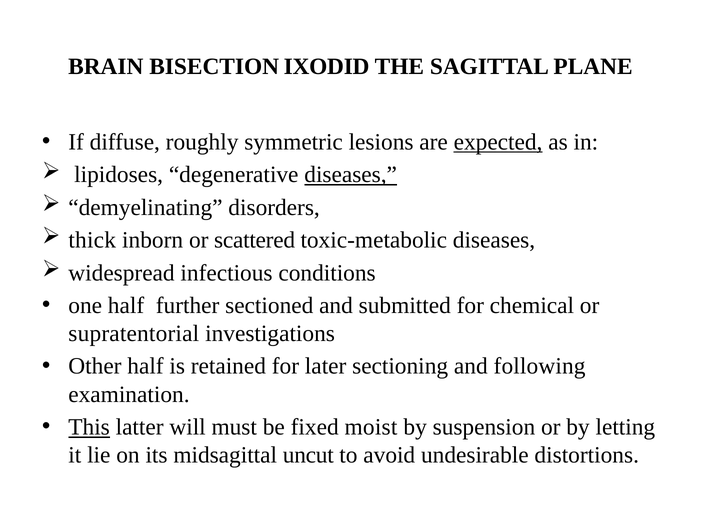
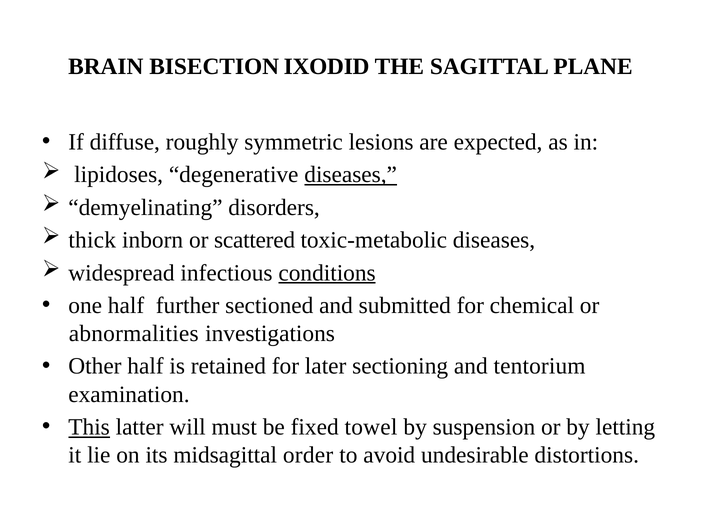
expected underline: present -> none
conditions underline: none -> present
supratentorial: supratentorial -> abnormalities
following: following -> tentorium
moist: moist -> towel
uncut: uncut -> order
